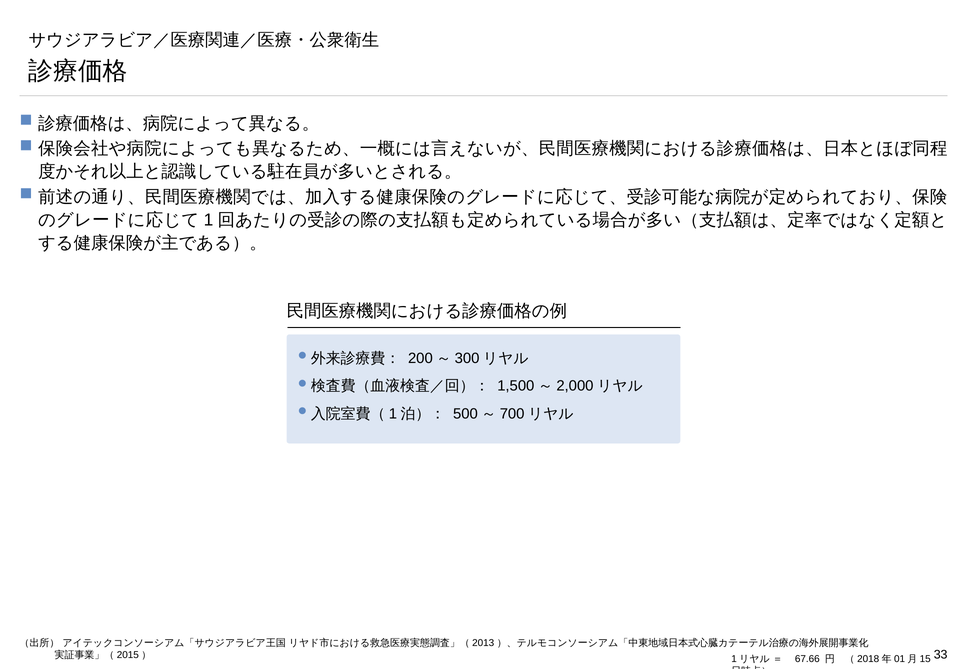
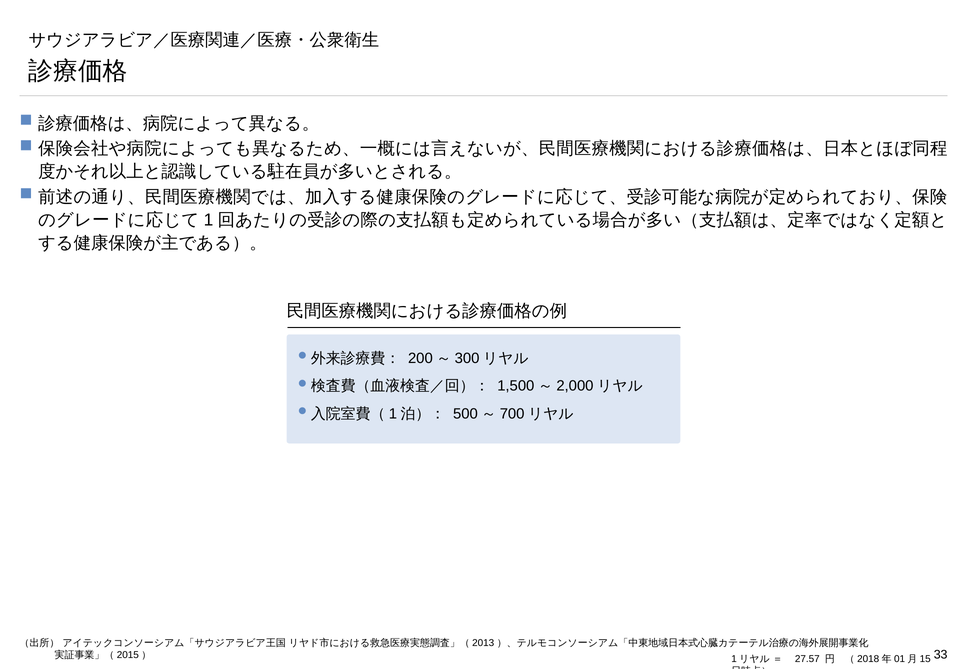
67.66: 67.66 -> 27.57
